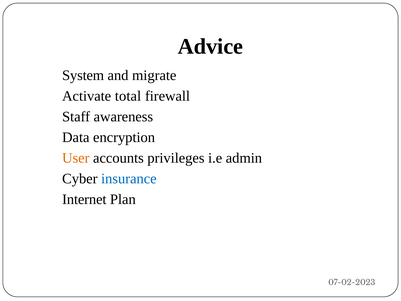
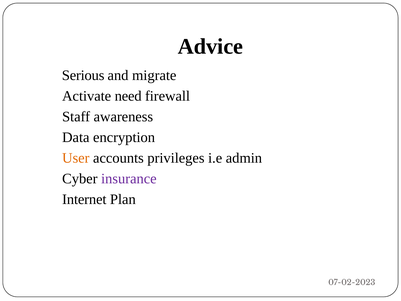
System: System -> Serious
total: total -> need
insurance colour: blue -> purple
